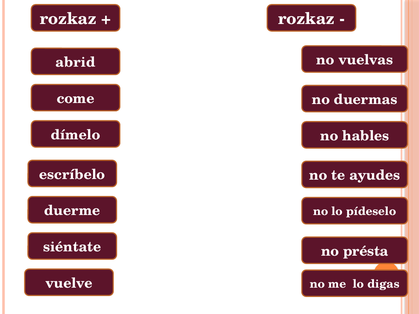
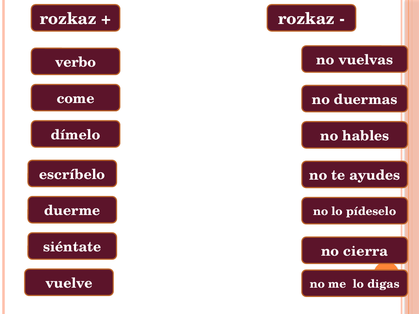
abrid: abrid -> verbo
présta: présta -> cierra
